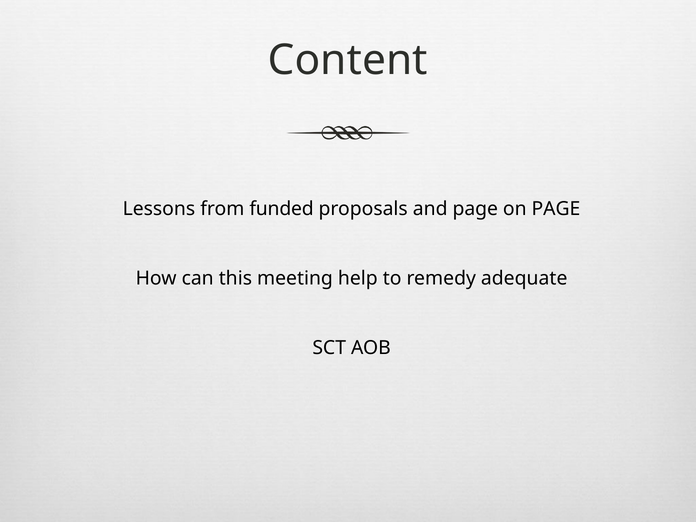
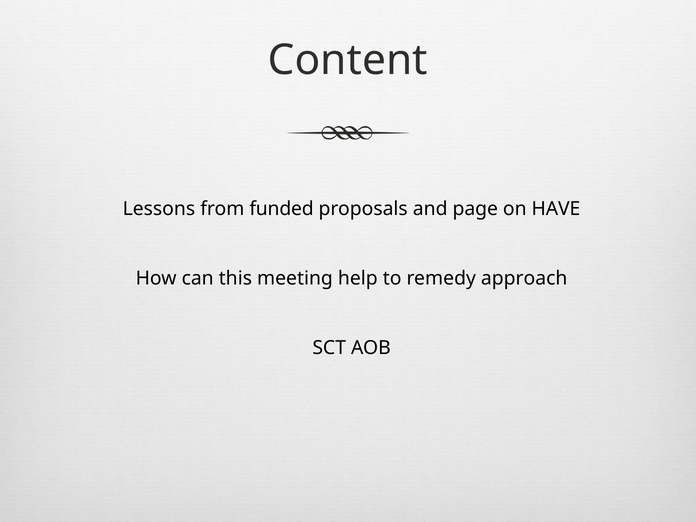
on PAGE: PAGE -> HAVE
adequate: adequate -> approach
